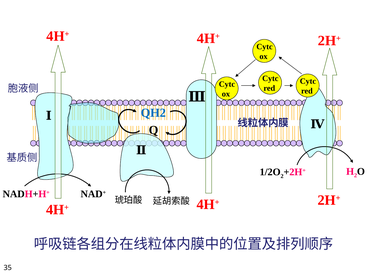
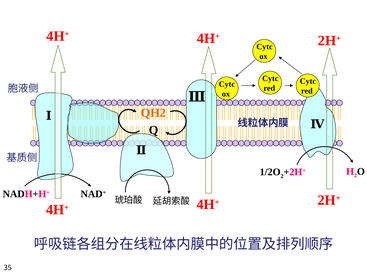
QH2 colour: blue -> orange
